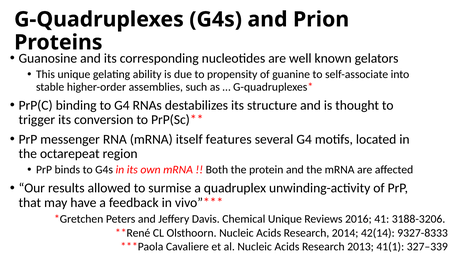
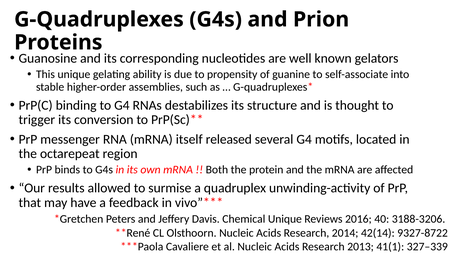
features: features -> released
41: 41 -> 40
9327-8333: 9327-8333 -> 9327-8722
